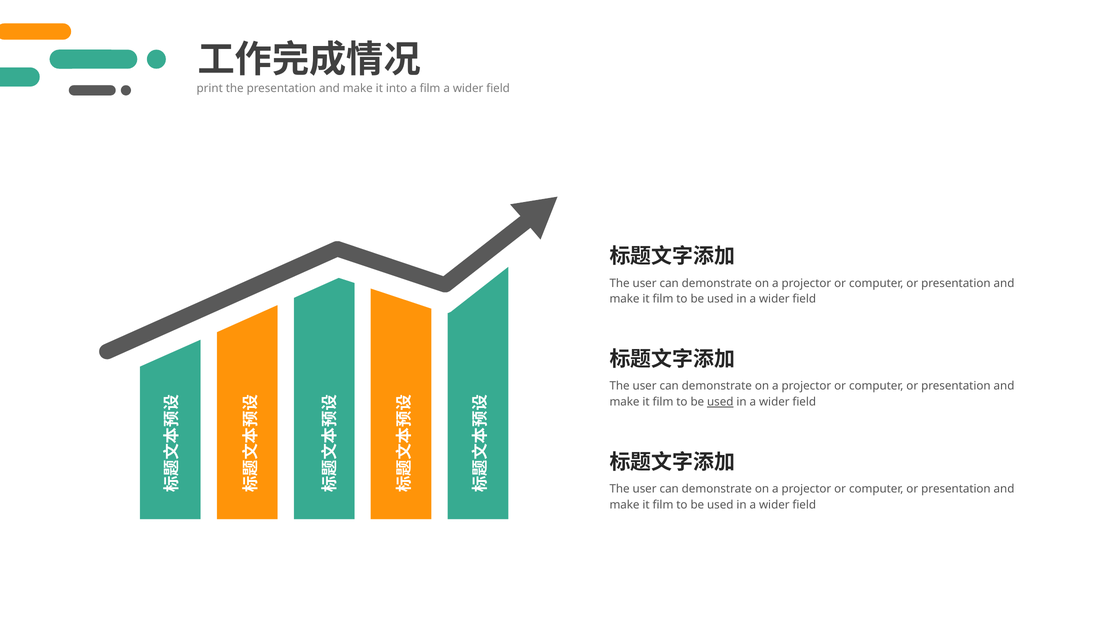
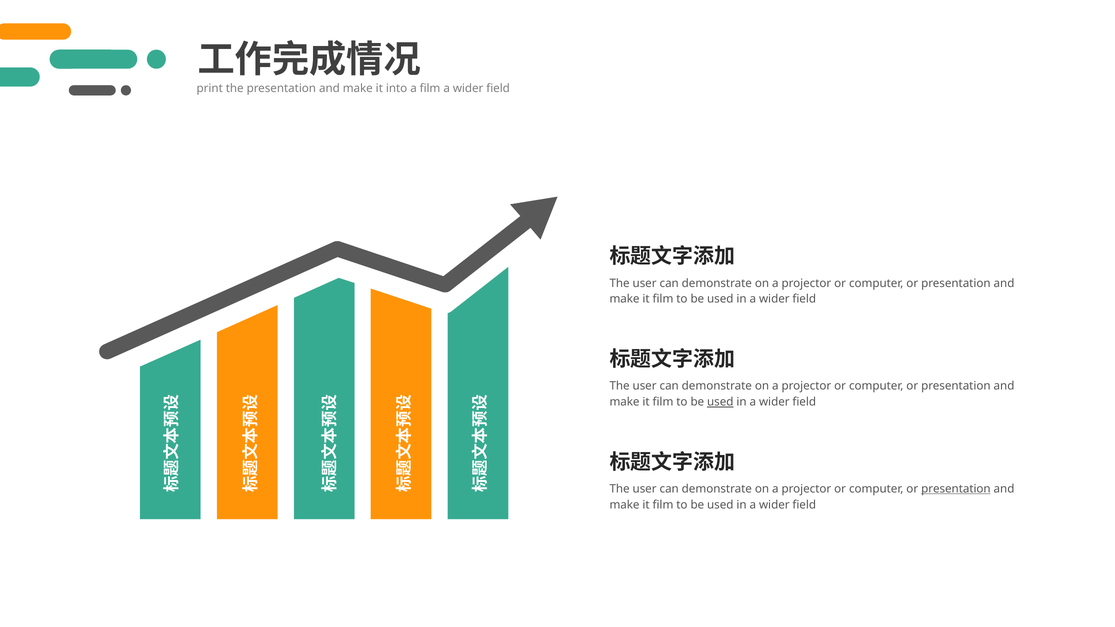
presentation at (956, 489) underline: none -> present
